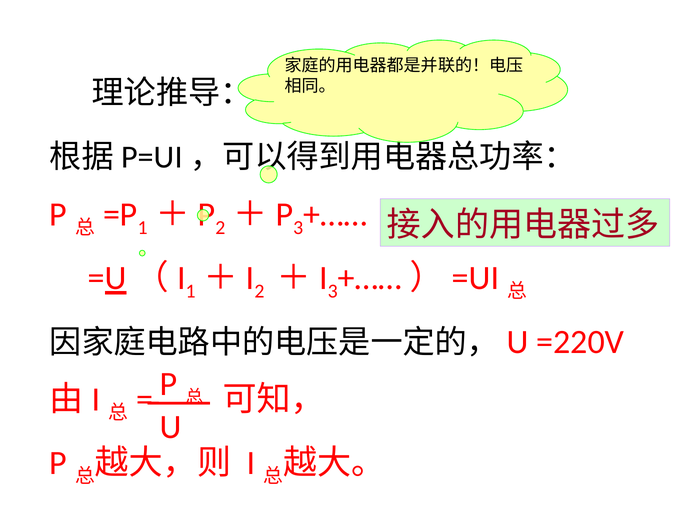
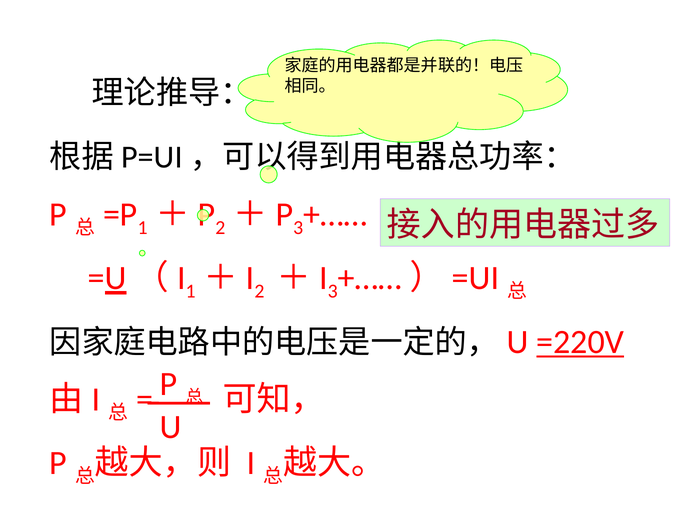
=220V underline: none -> present
